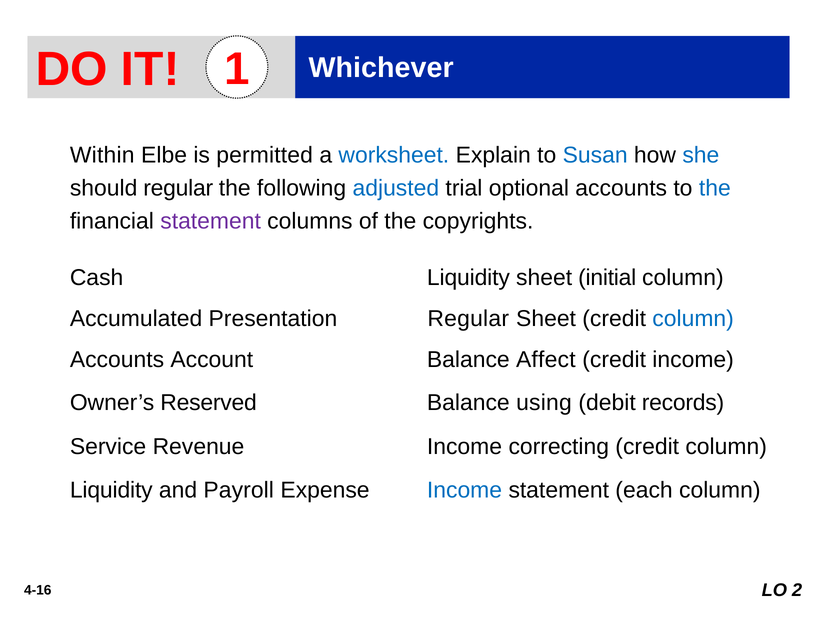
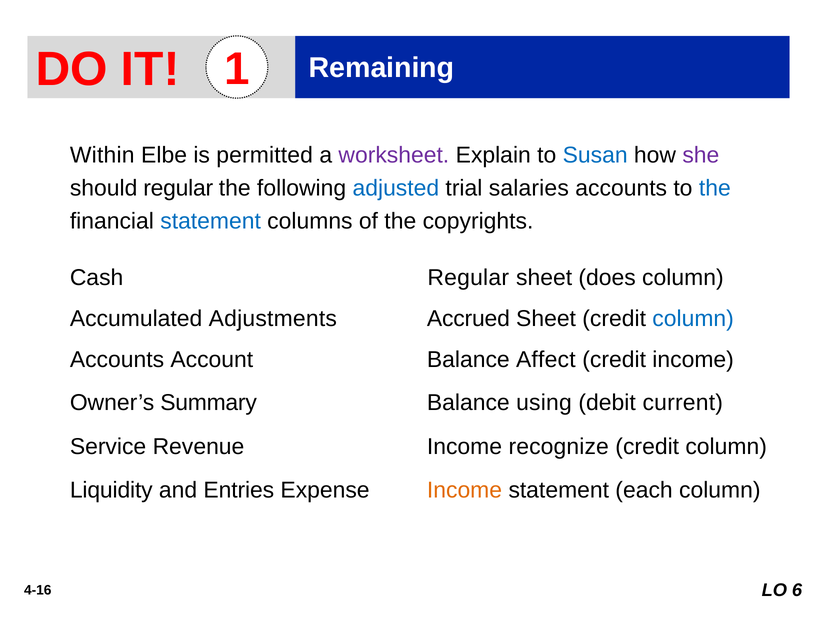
Whichever: Whichever -> Remaining
worksheet colour: blue -> purple
she colour: blue -> purple
optional: optional -> salaries
statement at (211, 221) colour: purple -> blue
Liquidity at (468, 277): Liquidity -> Regular
initial: initial -> does
Presentation: Presentation -> Adjustments
Regular at (468, 319): Regular -> Accrued
Reserved: Reserved -> Summary
records: records -> current
correcting: correcting -> recognize
Payroll: Payroll -> Entries
Income at (465, 490) colour: blue -> orange
2: 2 -> 6
